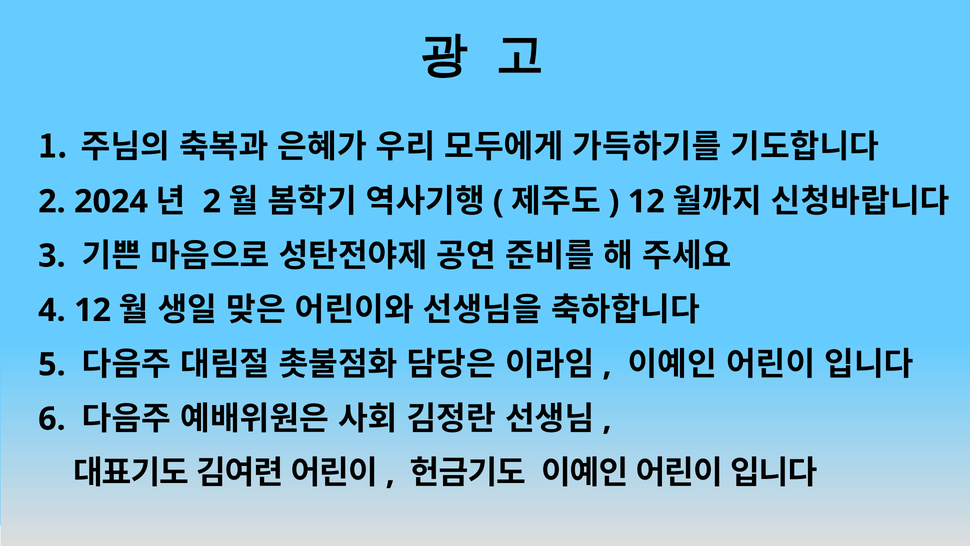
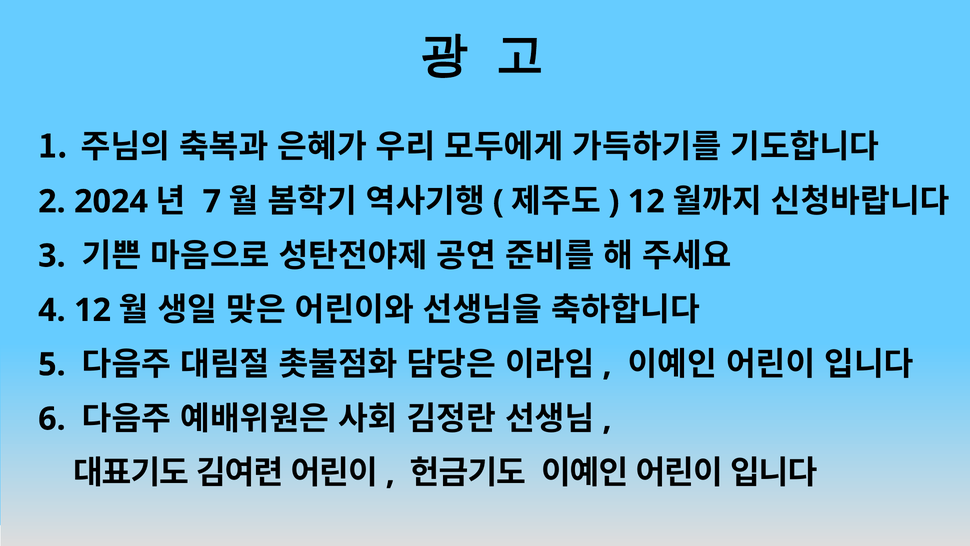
2 at (212, 201): 2 -> 7
